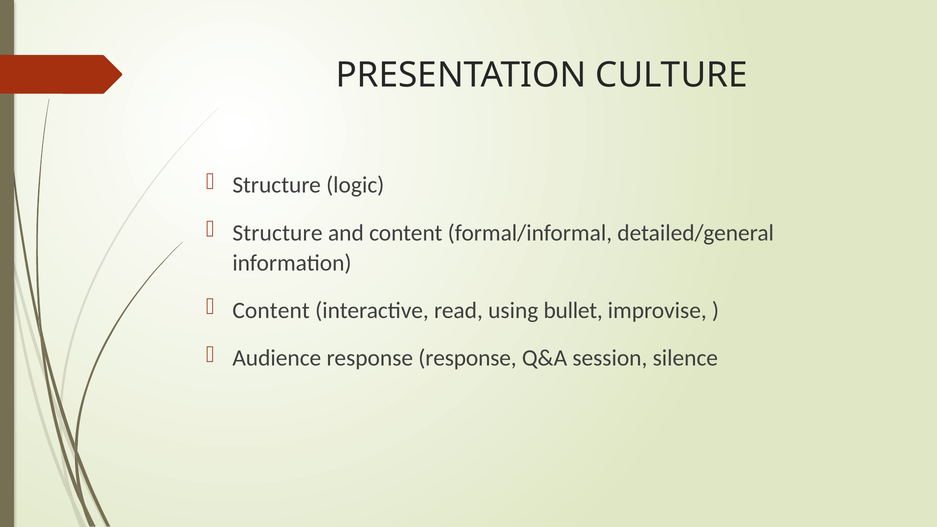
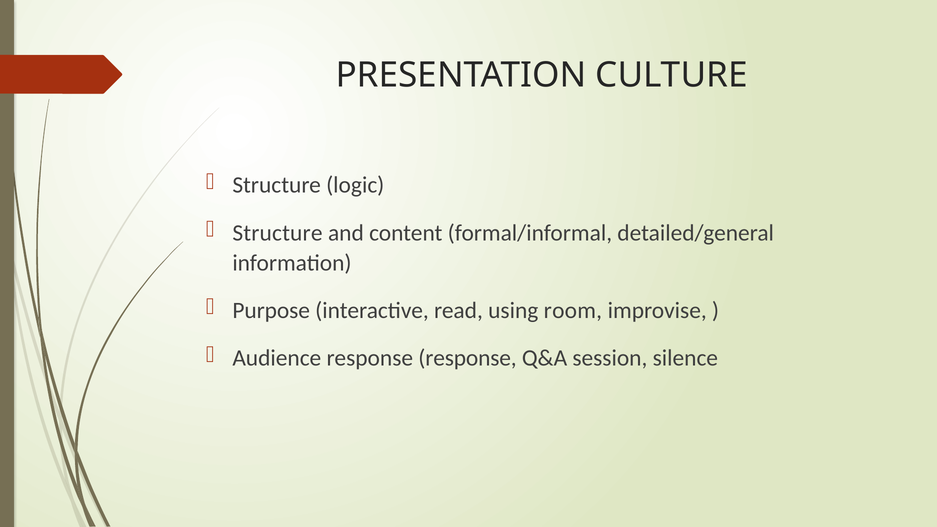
Content at (271, 311): Content -> Purpose
bullet: bullet -> room
